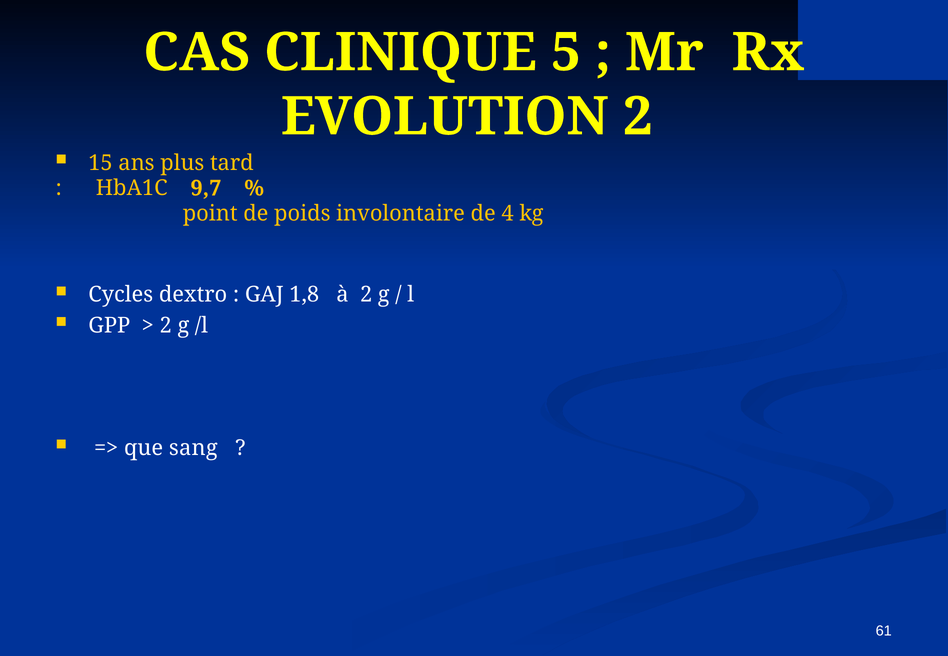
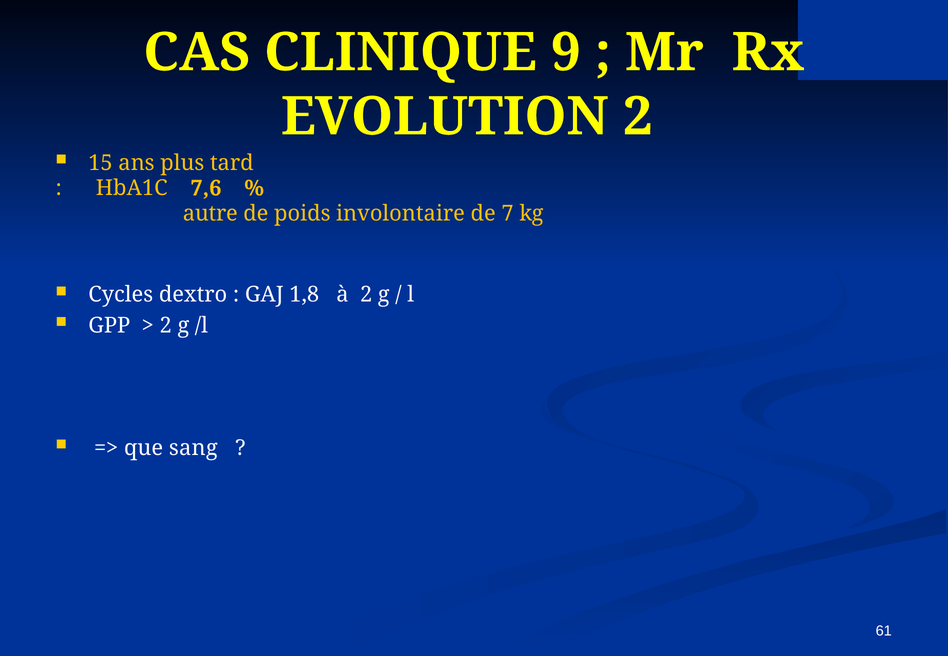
5: 5 -> 9
9,7: 9,7 -> 7,6
point: point -> autre
4: 4 -> 7
